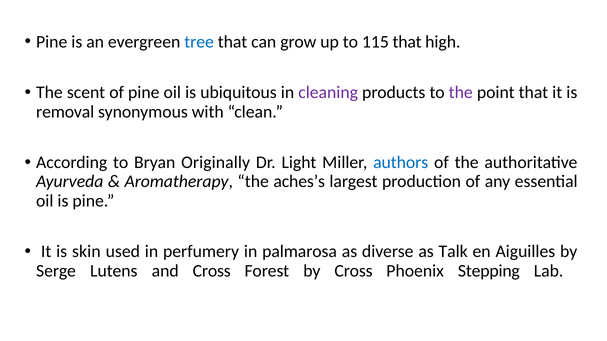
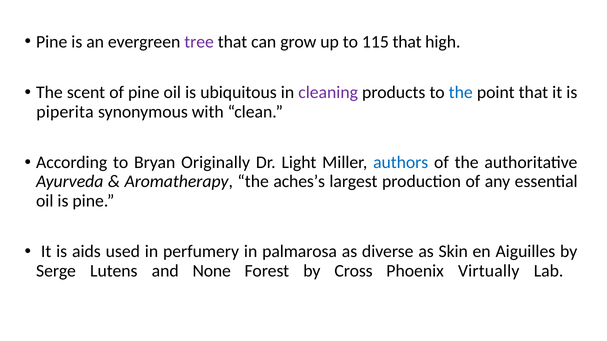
tree colour: blue -> purple
the at (461, 93) colour: purple -> blue
removal: removal -> piperita
skin: skin -> aids
Talk: Talk -> Skin
and Cross: Cross -> None
Stepping: Stepping -> Virtually
